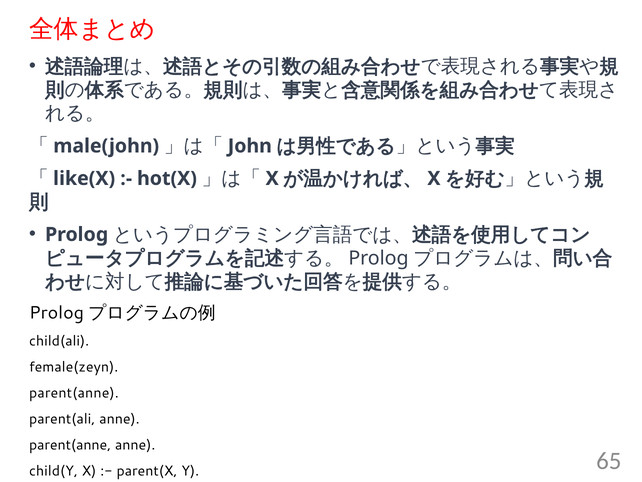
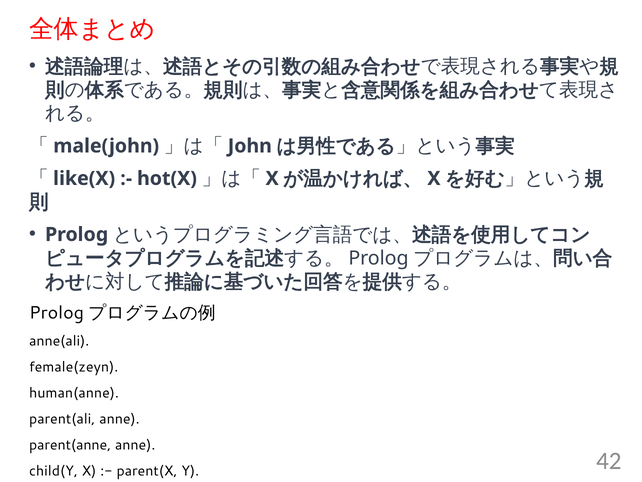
child(ali: child(ali -> anne(ali
parent(anne at (74, 393): parent(anne -> human(anne
65: 65 -> 42
